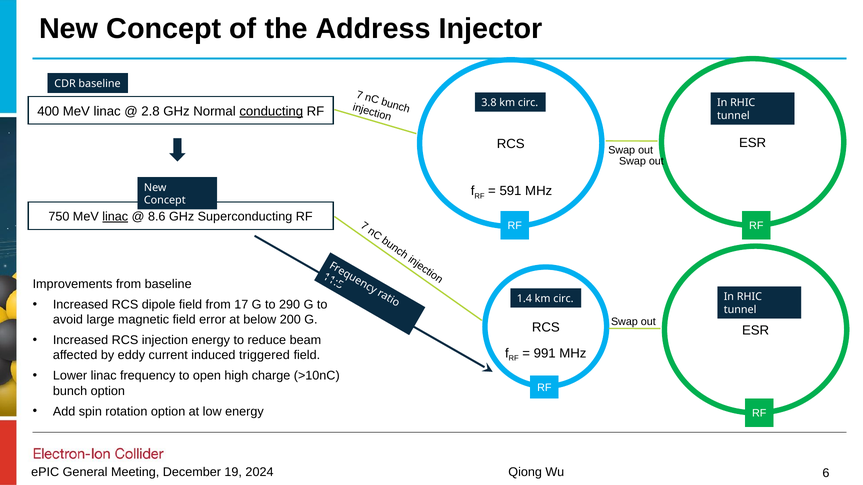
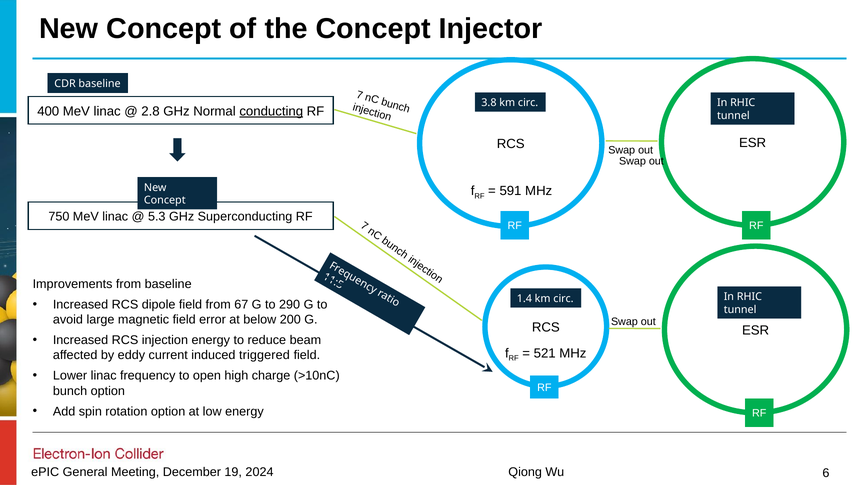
the Address: Address -> Concept
linac at (115, 217) underline: present -> none
8.6: 8.6 -> 5.3
17: 17 -> 67
991: 991 -> 521
